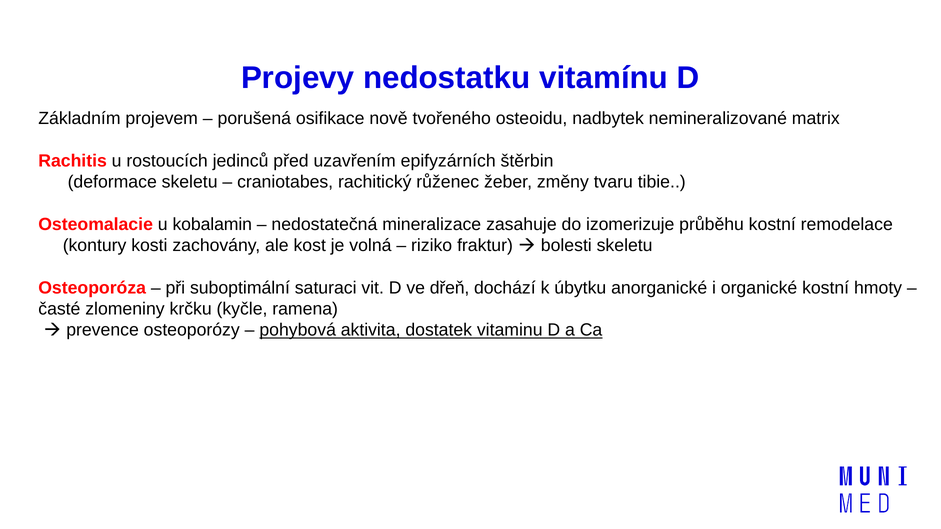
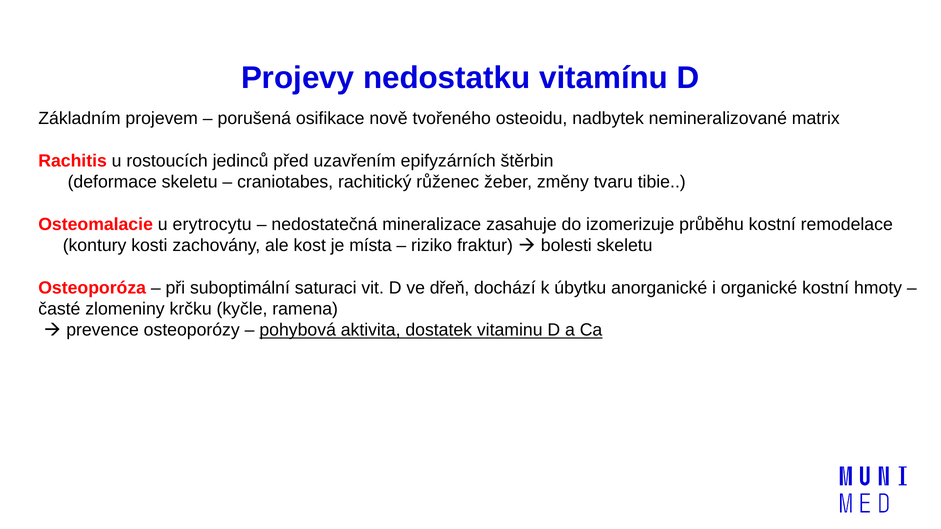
kobalamin: kobalamin -> erytrocytu
volná: volná -> místa
